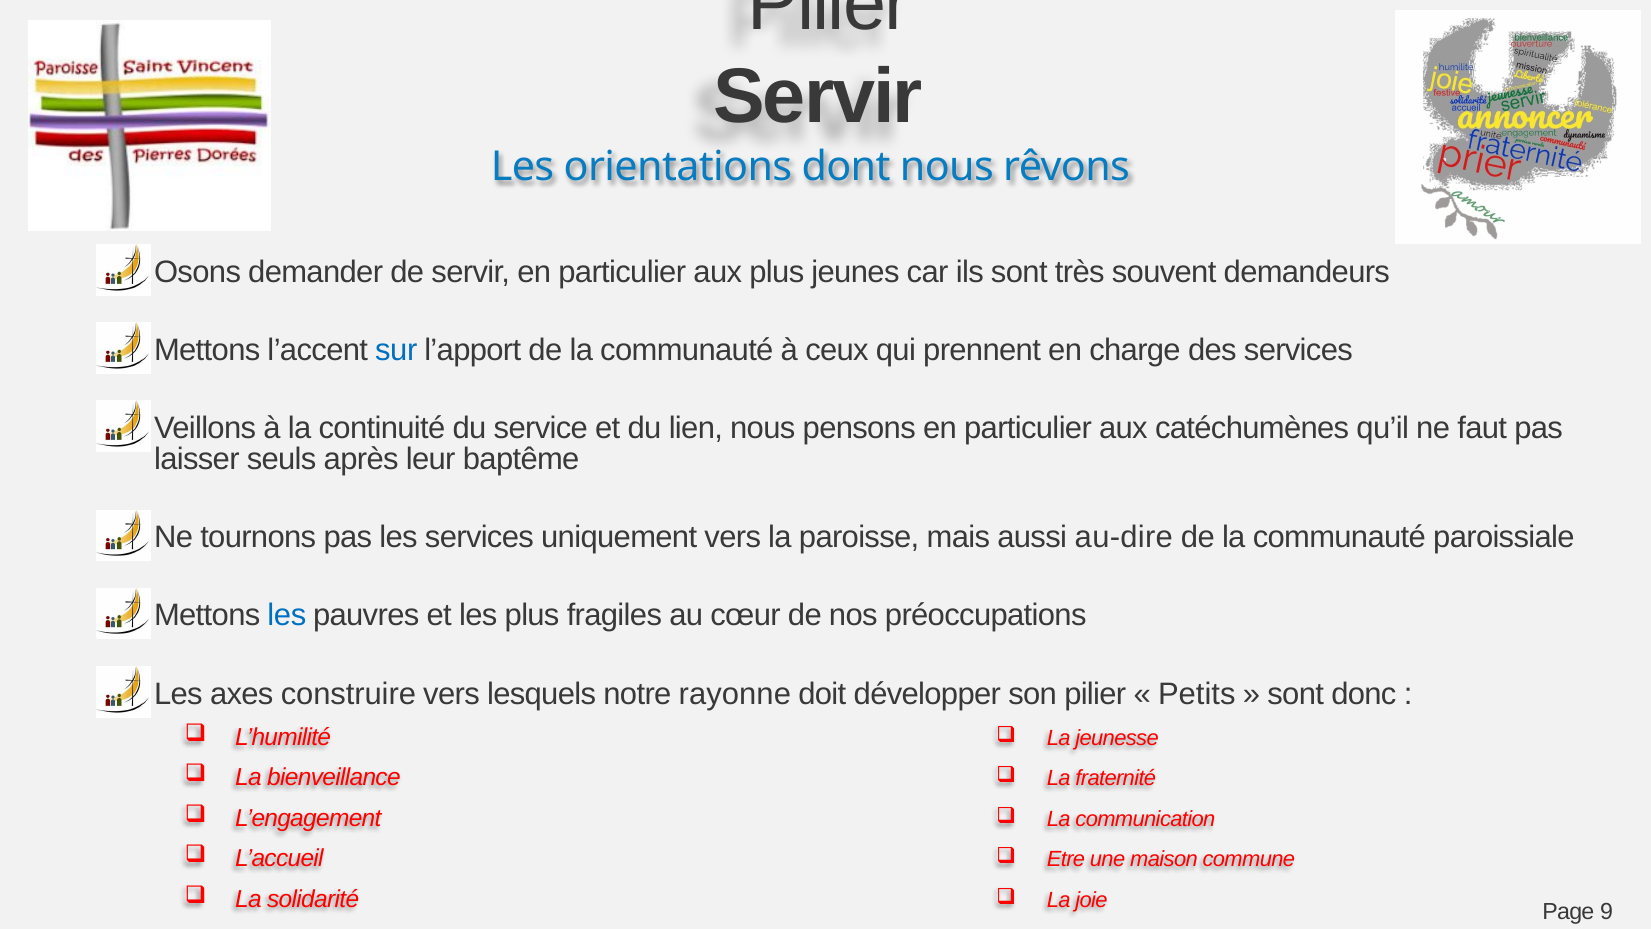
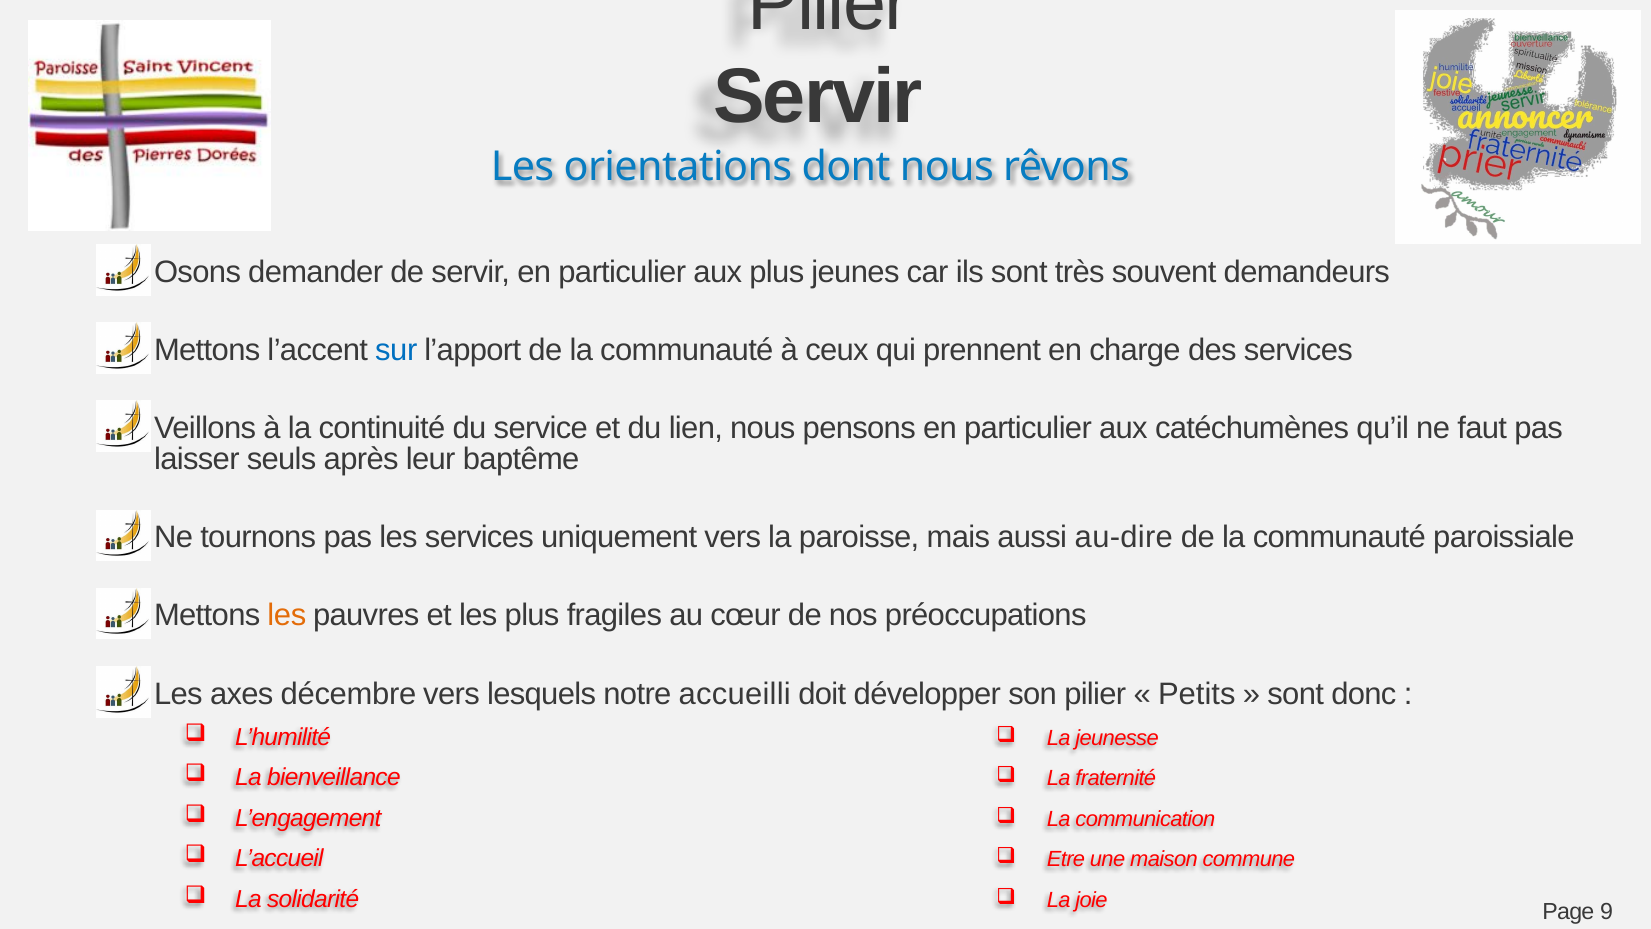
les at (287, 615) colour: blue -> orange
construire: construire -> décembre
rayonne: rayonne -> accueilli
